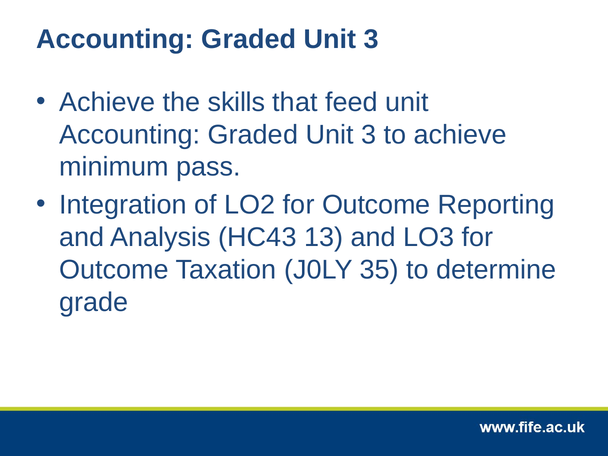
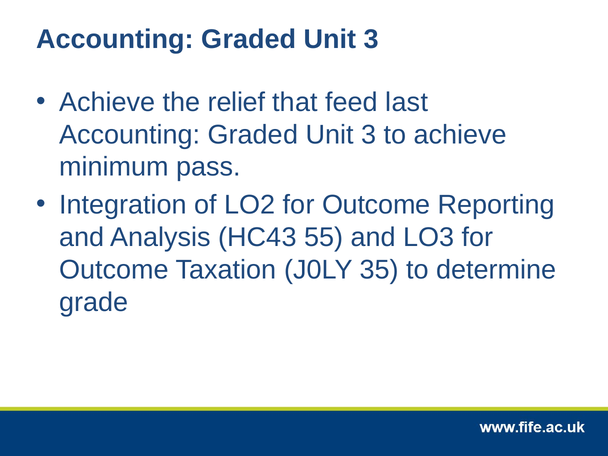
skills: skills -> relief
feed unit: unit -> last
13: 13 -> 55
